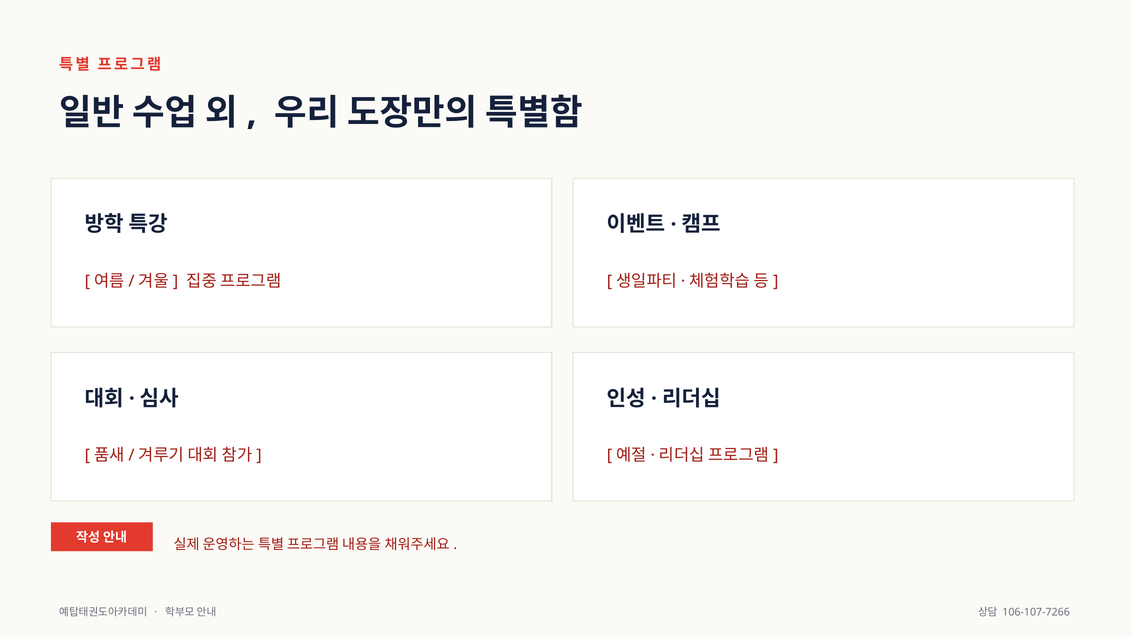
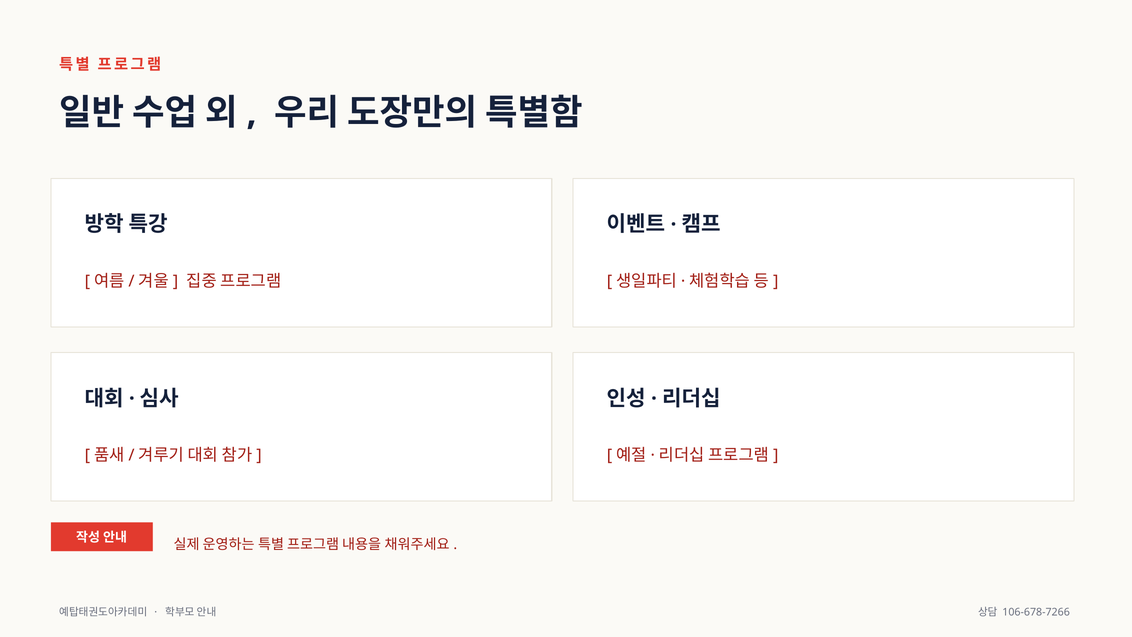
106-107-7266: 106-107-7266 -> 106-678-7266
